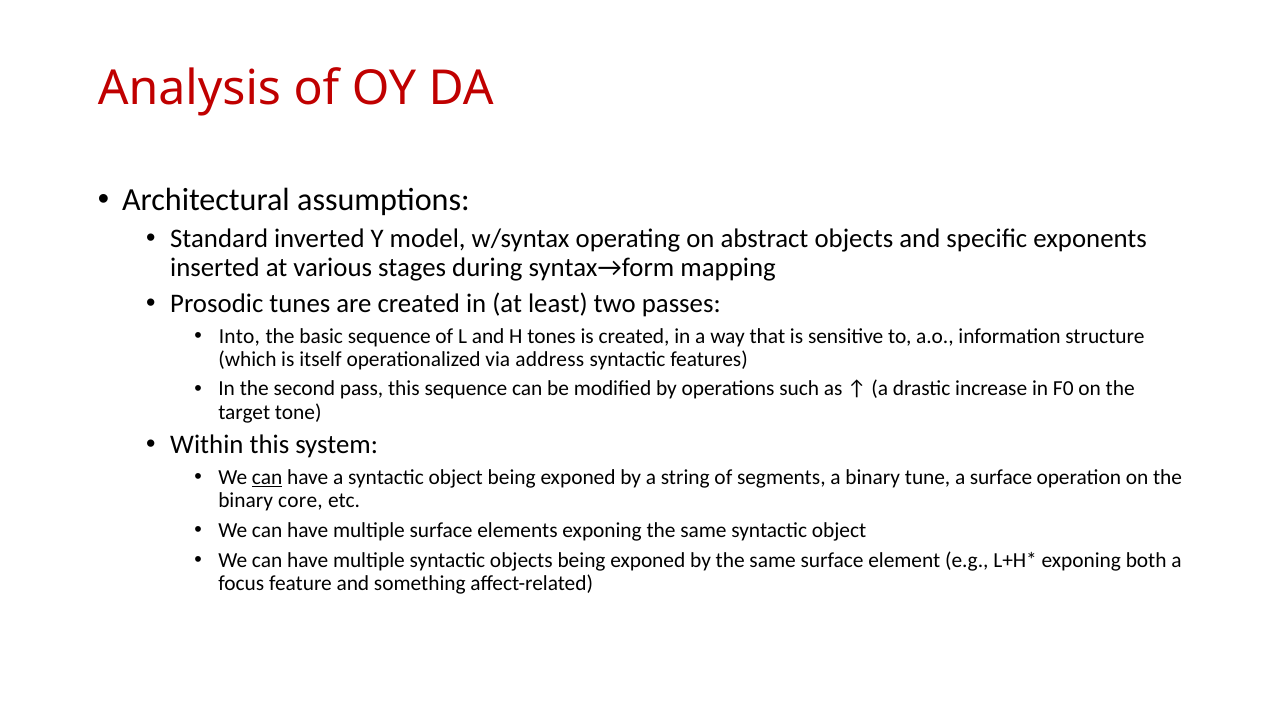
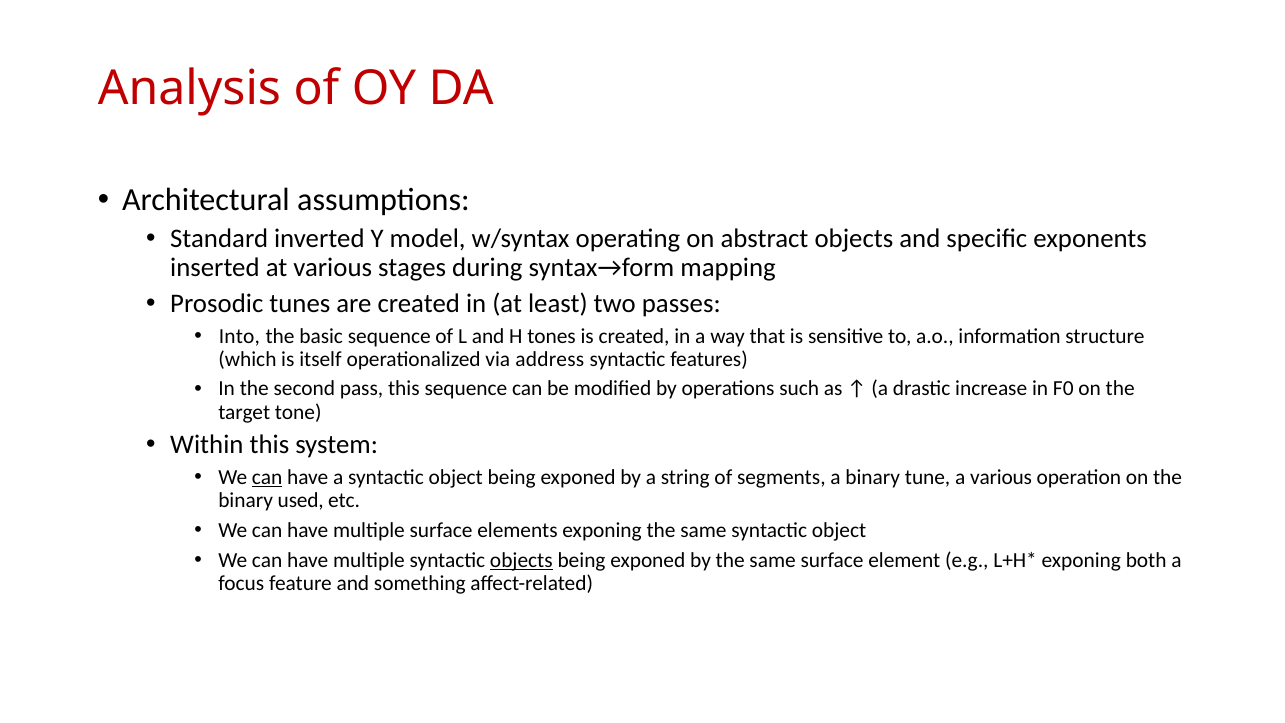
a surface: surface -> various
core: core -> used
objects at (521, 560) underline: none -> present
